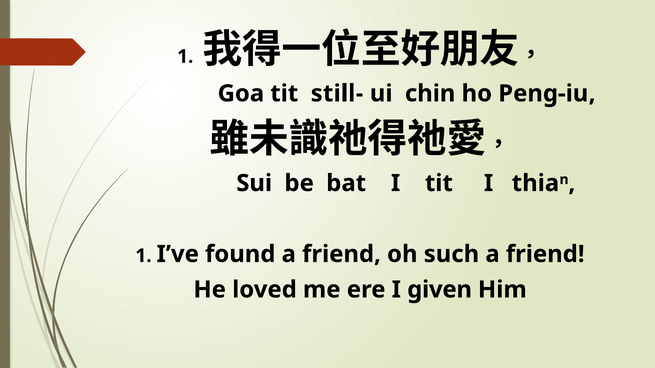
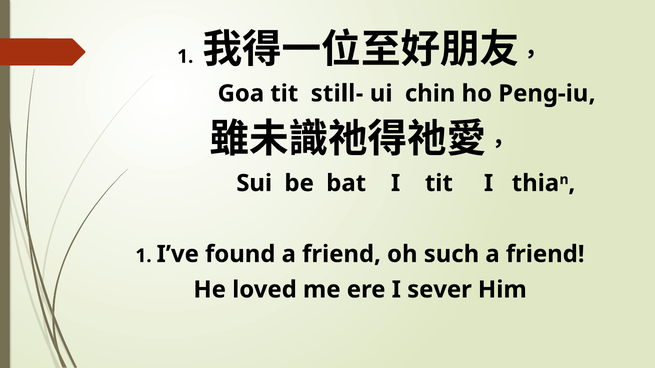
given: given -> sever
